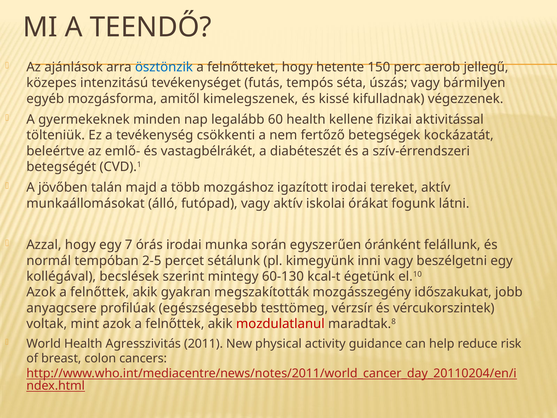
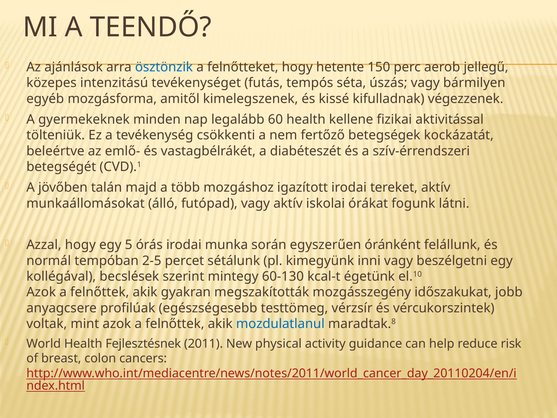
7: 7 -> 5
mozdulatlanul colour: red -> blue
Agresszivitás: Agresszivitás -> Fejlesztésnek
